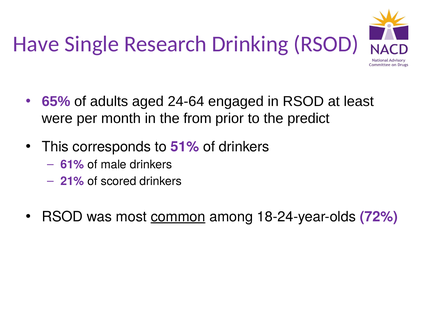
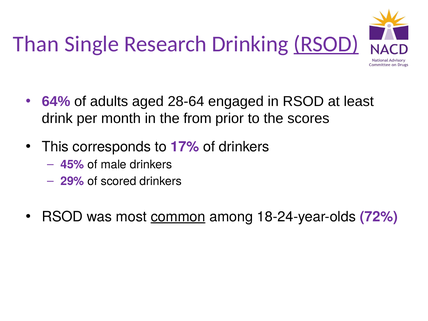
Have: Have -> Than
RSOD at (326, 44) underline: none -> present
65%: 65% -> 64%
24-64: 24-64 -> 28-64
were: were -> drink
predict: predict -> scores
51%: 51% -> 17%
61%: 61% -> 45%
21%: 21% -> 29%
